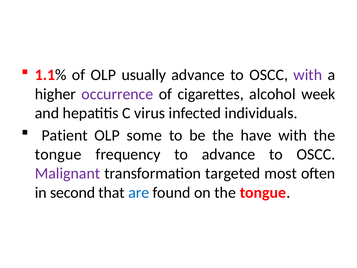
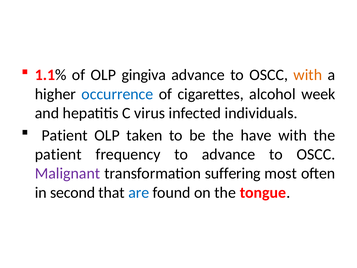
usually: usually -> gingiva
with at (308, 75) colour: purple -> orange
occurrence colour: purple -> blue
some: some -> taken
tongue at (58, 154): tongue -> patient
targeted: targeted -> suffering
